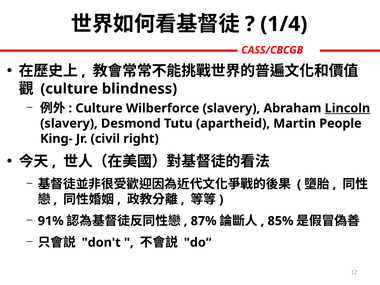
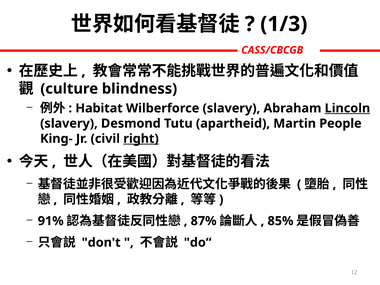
1/4: 1/4 -> 1/3
Culture at (99, 108): Culture -> Habitat
right underline: none -> present
